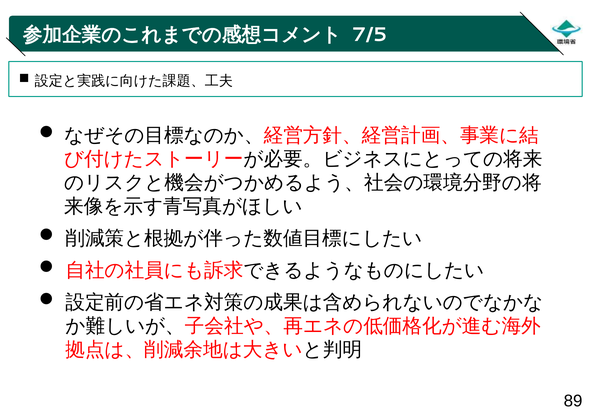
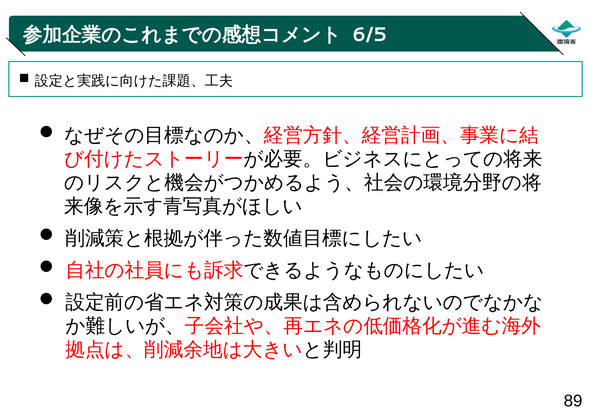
7/5: 7/5 -> 6/5
